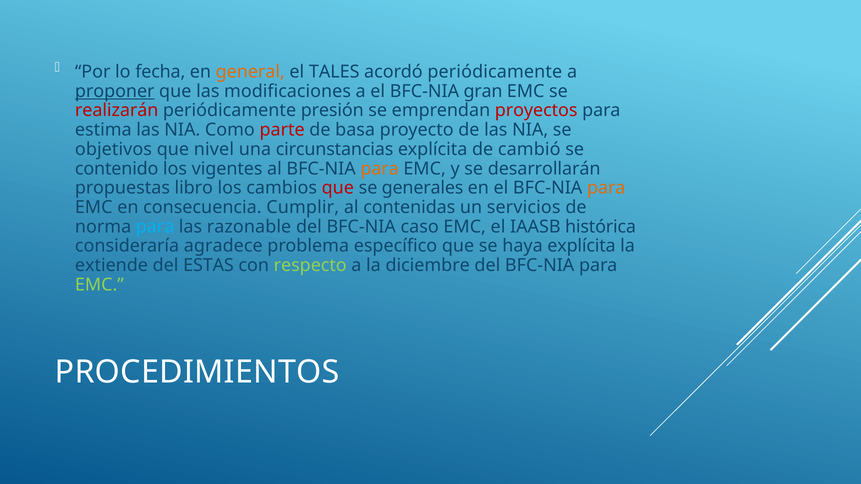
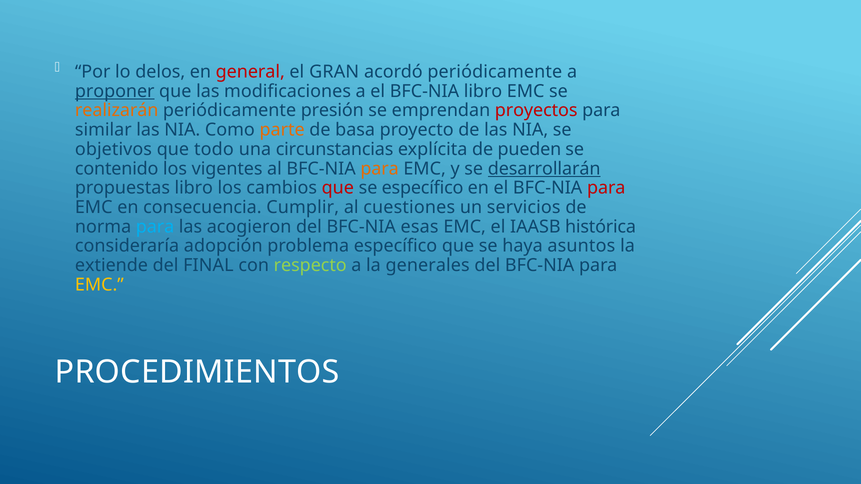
fecha: fecha -> delos
general colour: orange -> red
TALES: TALES -> GRAN
BFC-NIA gran: gran -> libro
realizarán colour: red -> orange
estima: estima -> similar
parte colour: red -> orange
nivel: nivel -> todo
cambió: cambió -> pueden
desarrollarán underline: none -> present
se generales: generales -> específico
para at (606, 188) colour: orange -> red
contenidas: contenidas -> cuestiones
razonable: razonable -> acogieron
caso: caso -> esas
agradece: agradece -> adopción
haya explícita: explícita -> asuntos
ESTAS: ESTAS -> FINAL
diciembre: diciembre -> generales
EMC at (99, 285) colour: light green -> yellow
